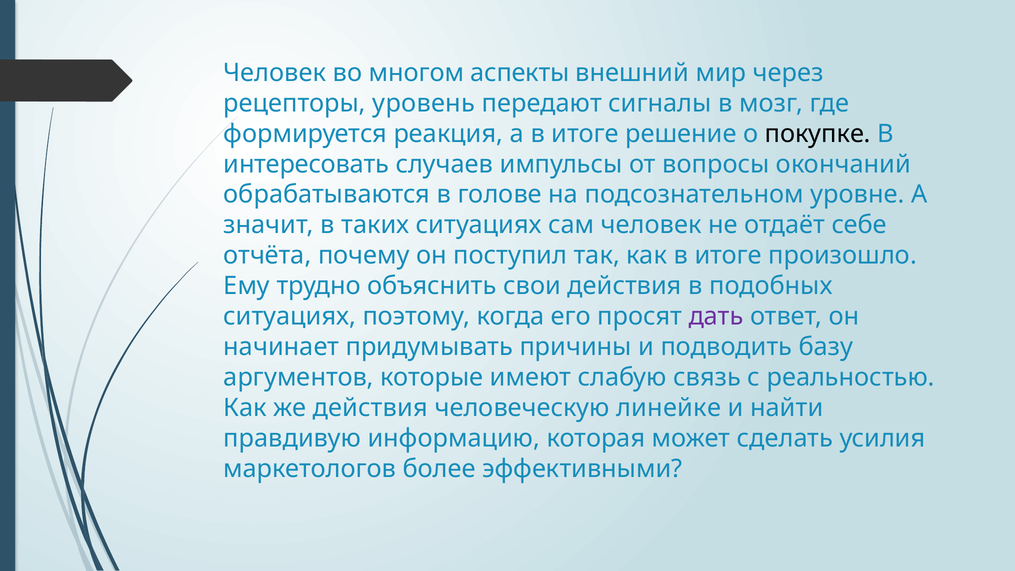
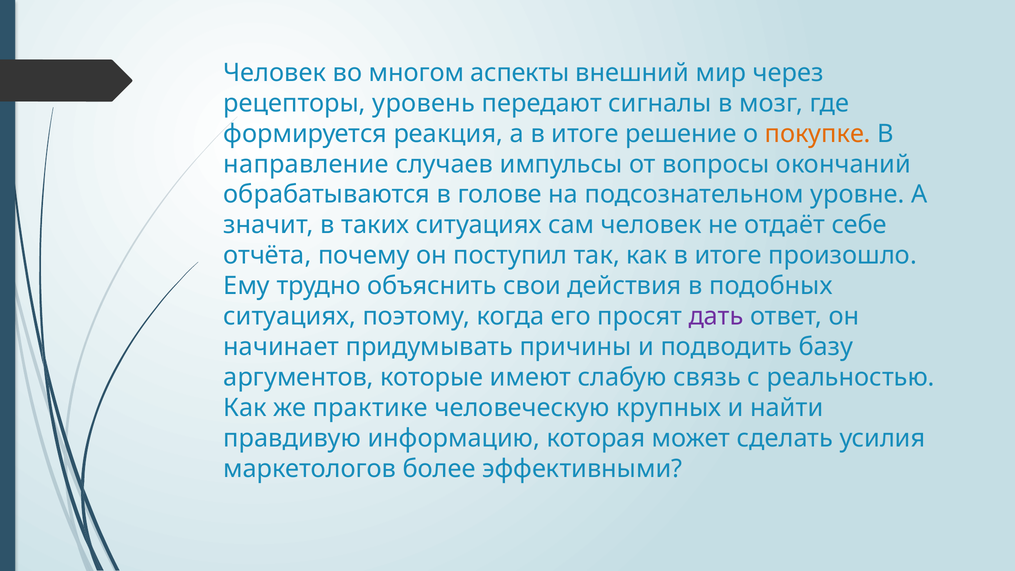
покупке colour: black -> orange
интересовать: интересовать -> направление
же действия: действия -> практике
линейке: линейке -> крупных
